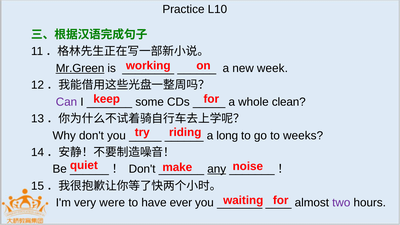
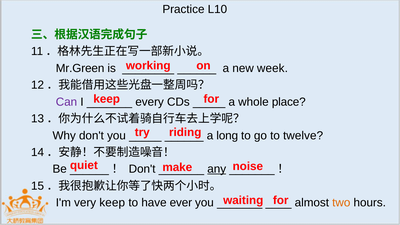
Mr.Green underline: present -> none
some: some -> every
clean: clean -> place
weeks: weeks -> twelve
very were: were -> keep
two colour: purple -> orange
